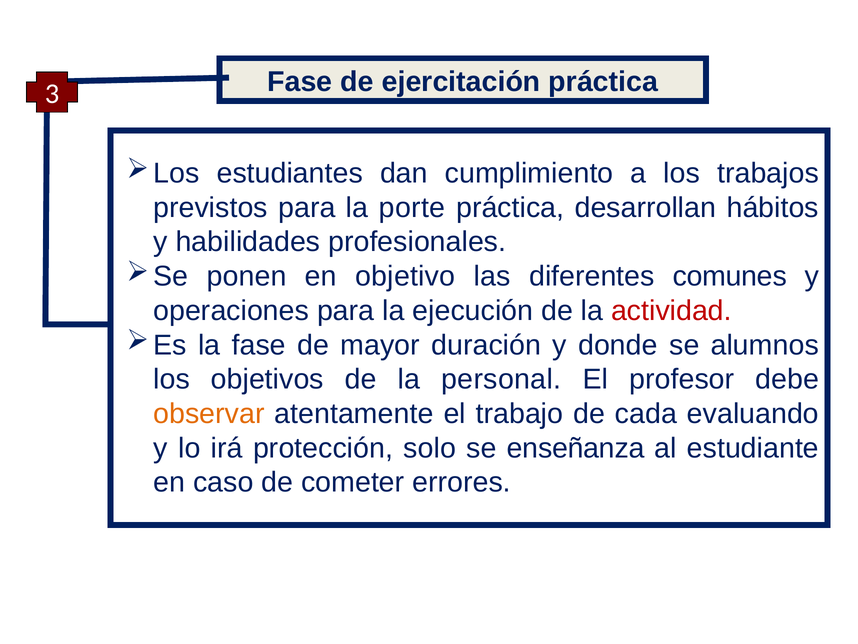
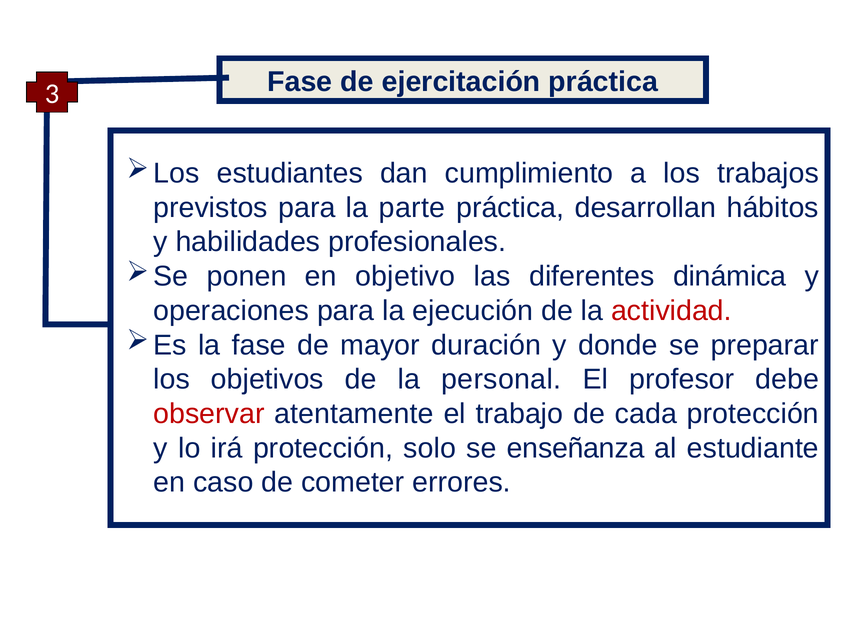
porte: porte -> parte
comunes: comunes -> dinámica
alumnos: alumnos -> preparar
observar colour: orange -> red
cada evaluando: evaluando -> protección
